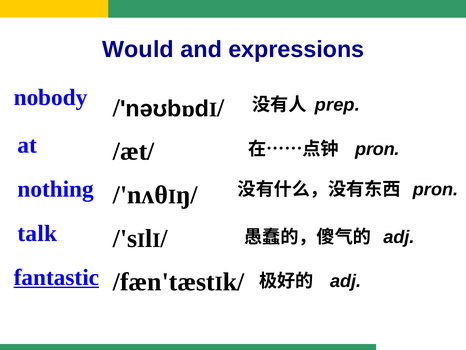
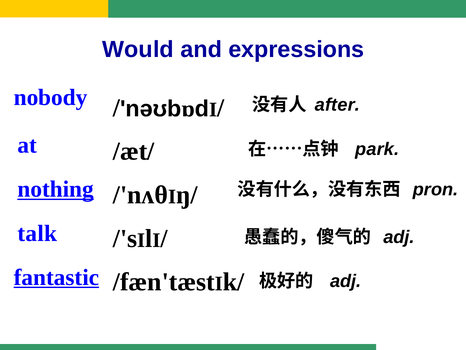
prep: prep -> after
pron at (377, 149): pron -> park
nothing underline: none -> present
